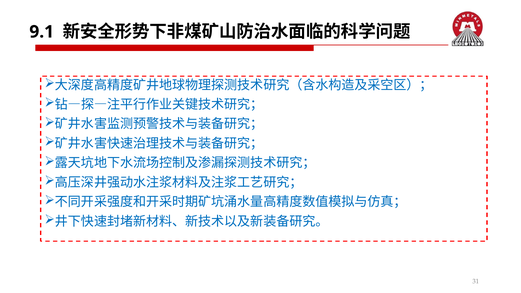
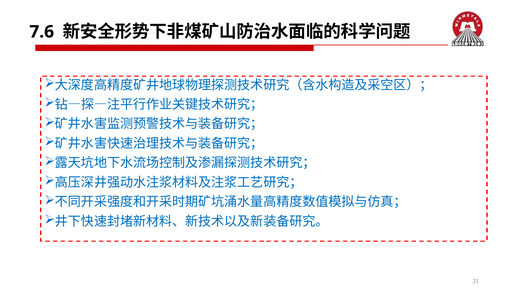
9.1: 9.1 -> 7.6
